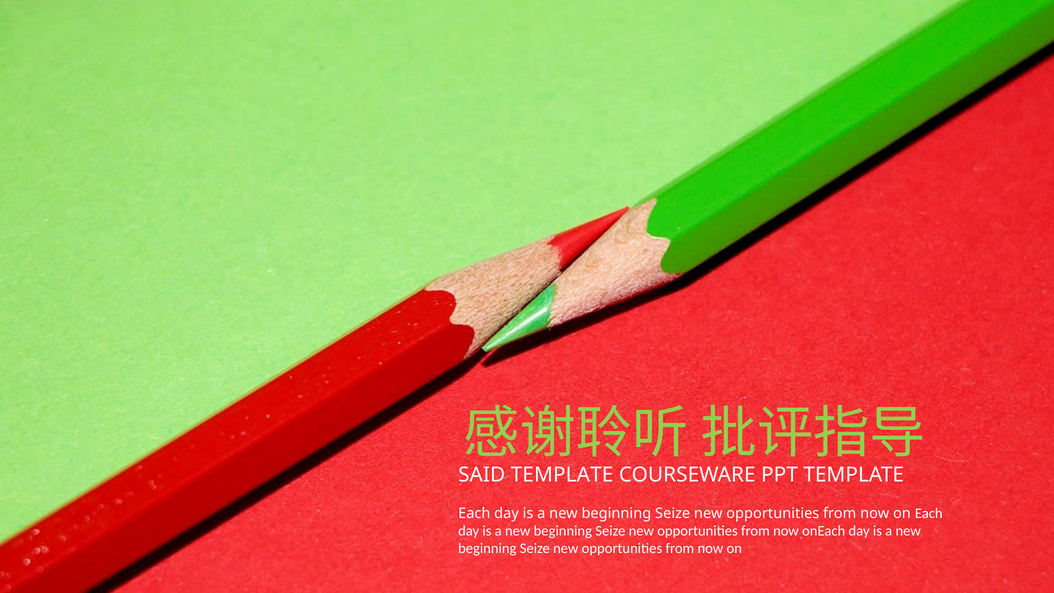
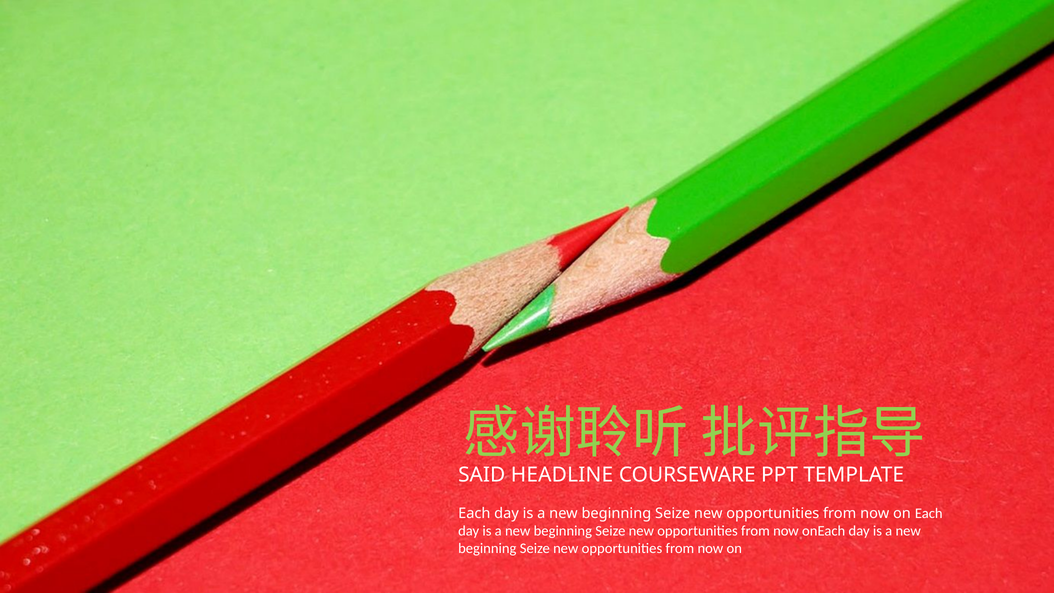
SAID TEMPLATE: TEMPLATE -> HEADLINE
